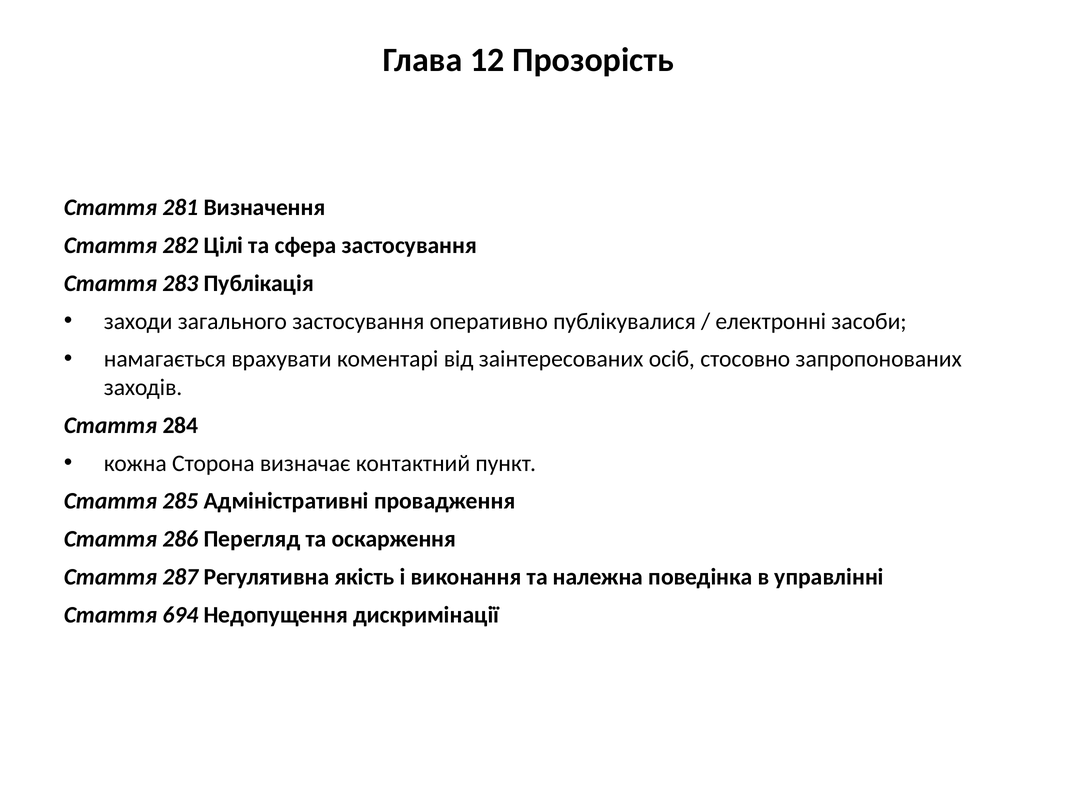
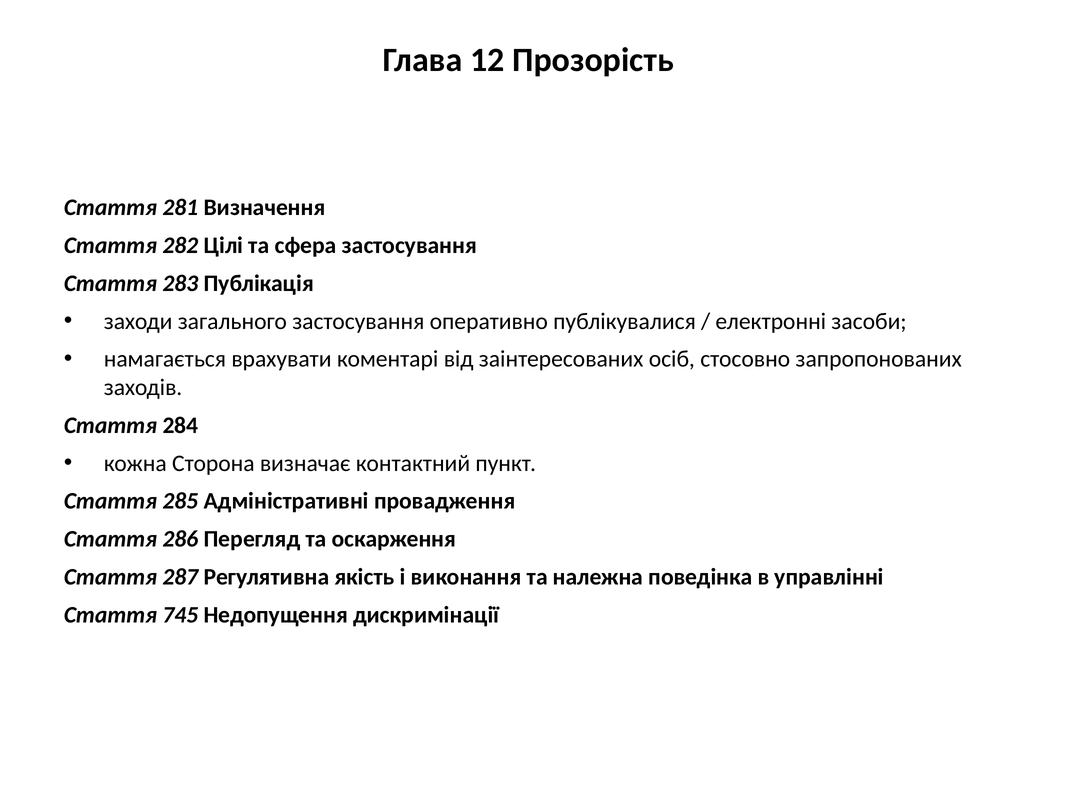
694: 694 -> 745
